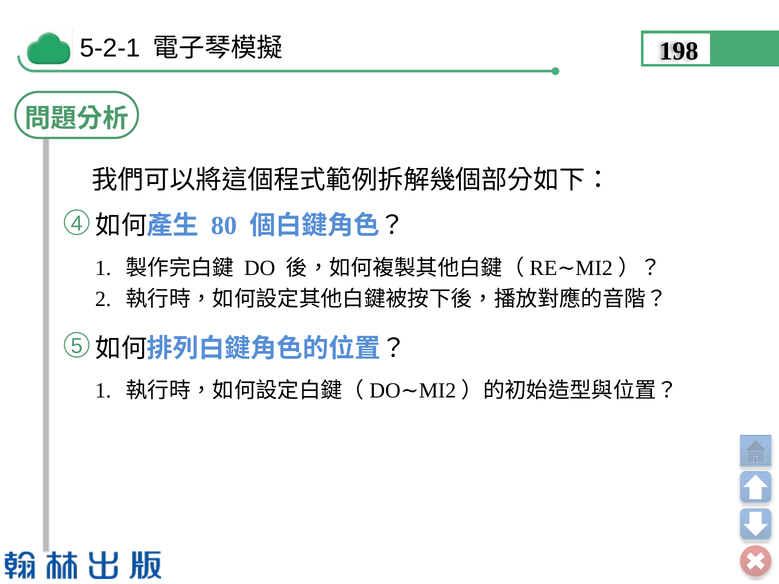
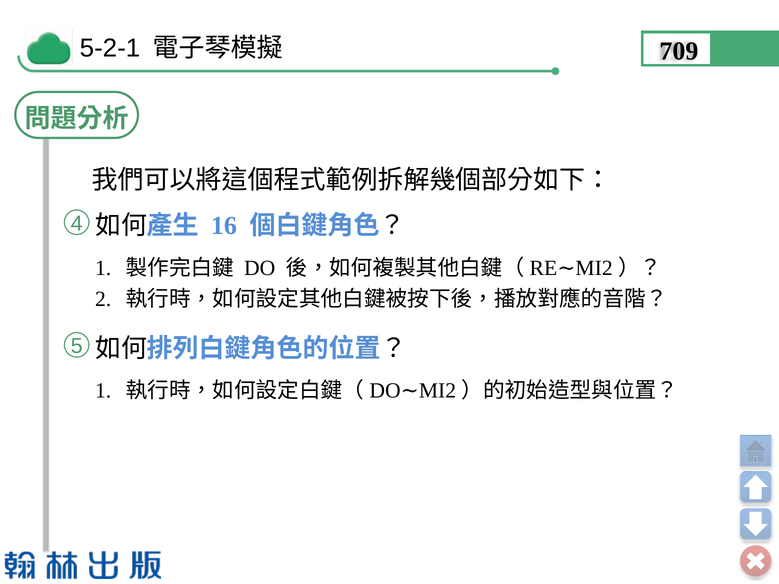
198: 198 -> 709
80: 80 -> 16
